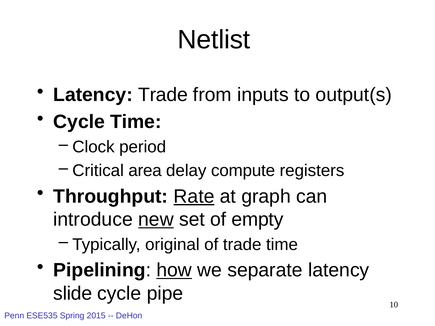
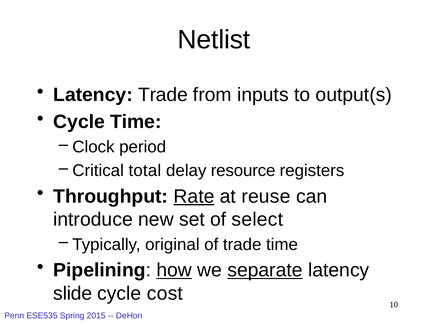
area: area -> total
compute: compute -> resource
graph: graph -> reuse
new underline: present -> none
empty: empty -> select
separate underline: none -> present
pipe: pipe -> cost
